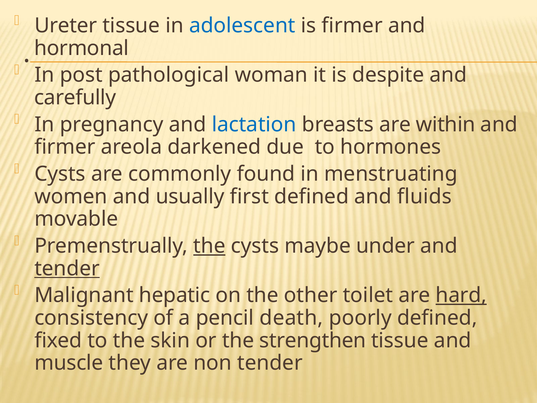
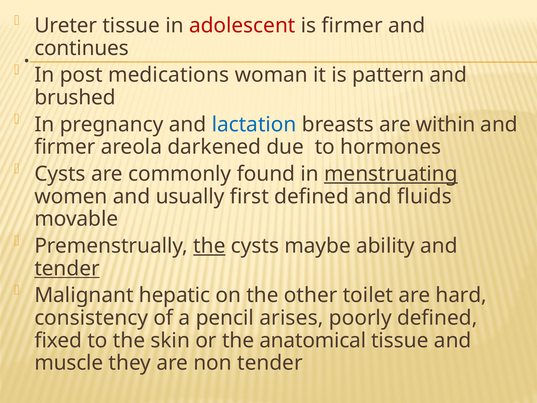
adolescent colour: blue -> red
hormonal: hormonal -> continues
pathological: pathological -> medications
despite: despite -> pattern
carefully: carefully -> brushed
menstruating underline: none -> present
under: under -> ability
hard underline: present -> none
death: death -> arises
strengthen: strengthen -> anatomical
